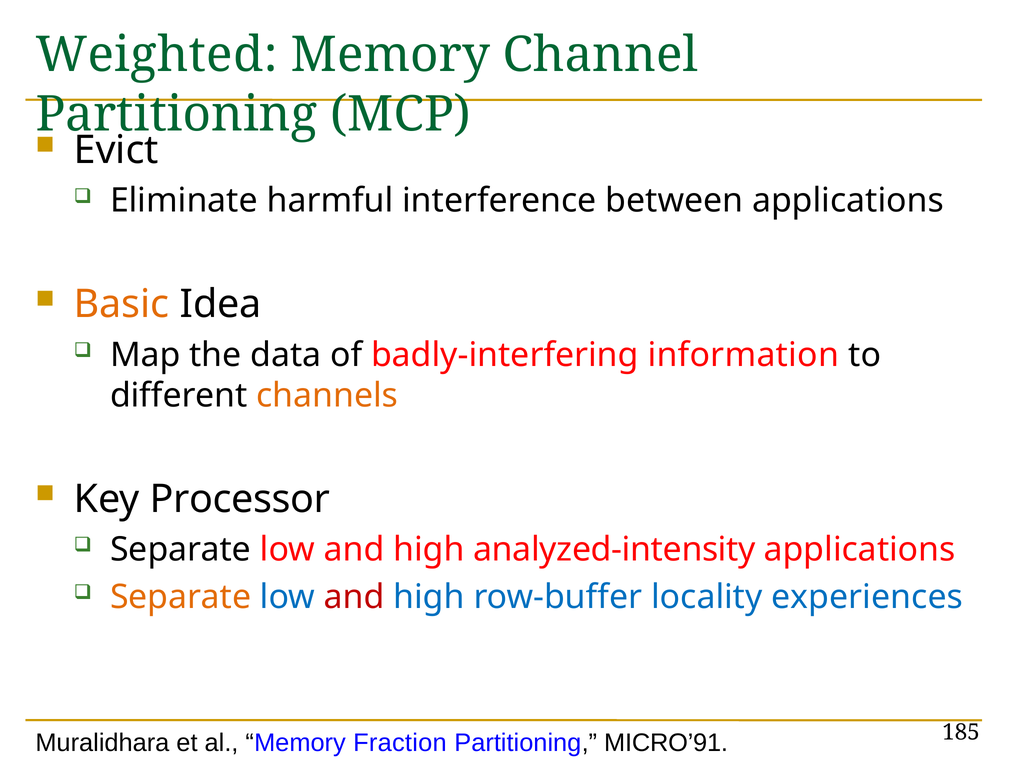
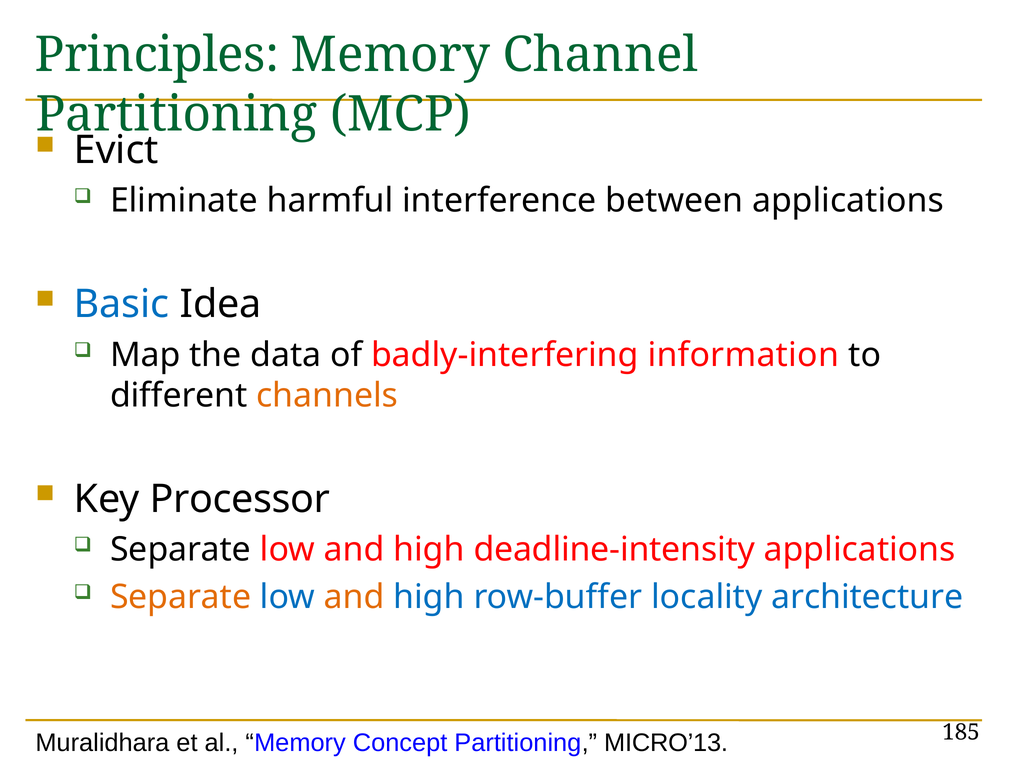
Weighted: Weighted -> Principles
Basic colour: orange -> blue
analyzed-intensity: analyzed-intensity -> deadline-intensity
and at (354, 597) colour: red -> orange
experiences: experiences -> architecture
Fraction: Fraction -> Concept
MICRO’91: MICRO’91 -> MICRO’13
